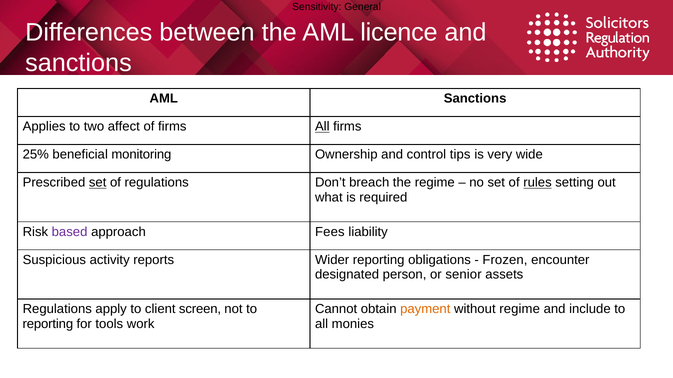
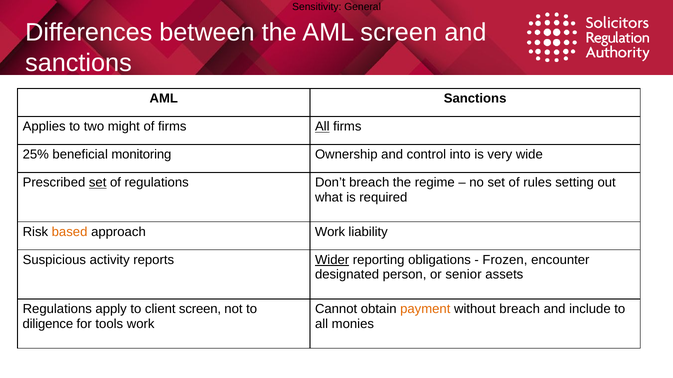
AML licence: licence -> screen
affect: affect -> might
tips: tips -> into
rules underline: present -> none
based colour: purple -> orange
approach Fees: Fees -> Work
Wider underline: none -> present
without regime: regime -> breach
reporting at (48, 324): reporting -> diligence
